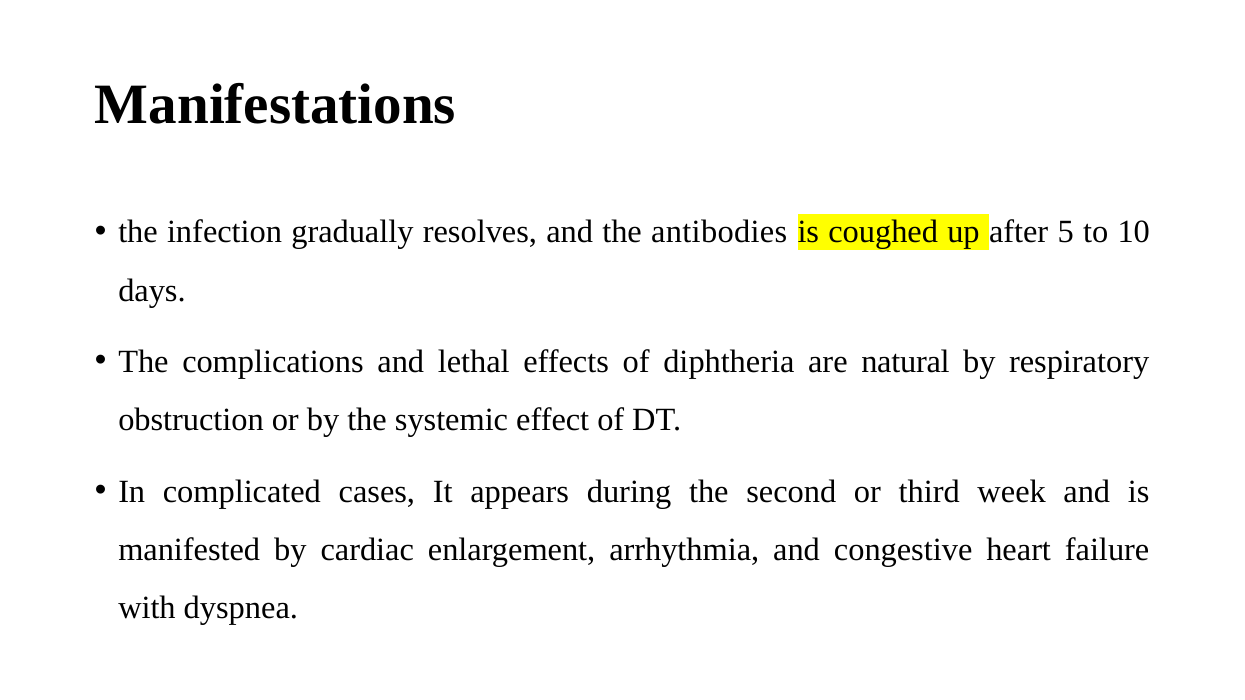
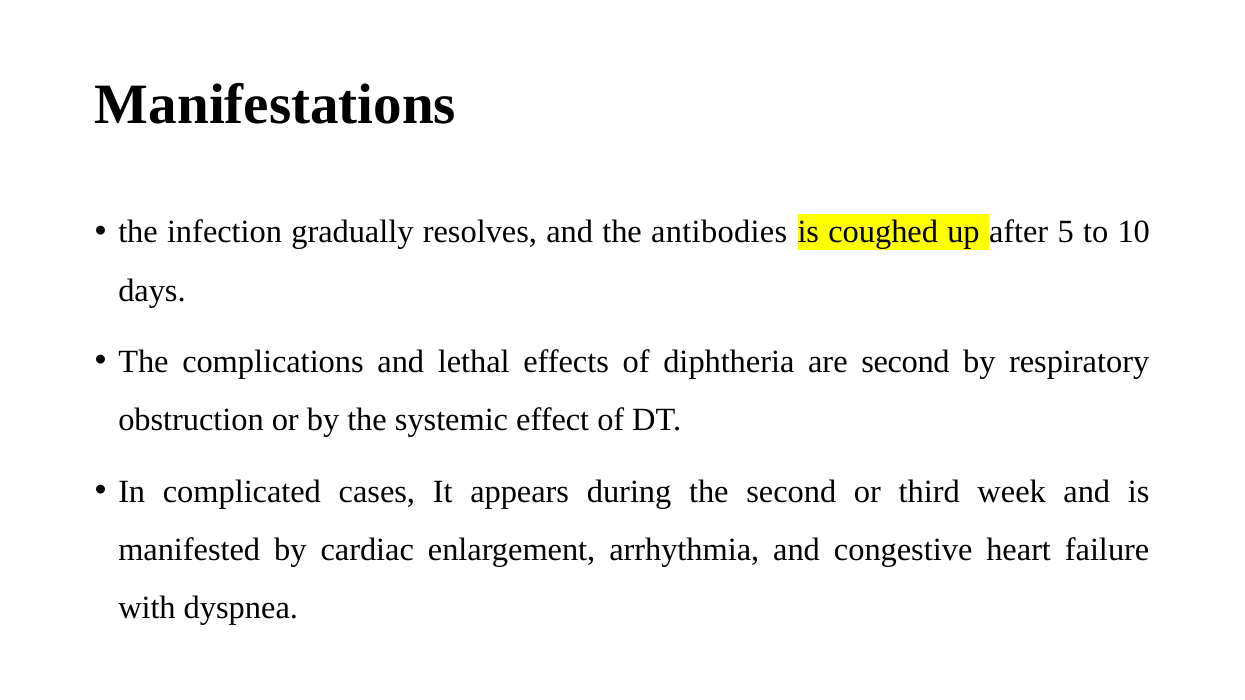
are natural: natural -> second
